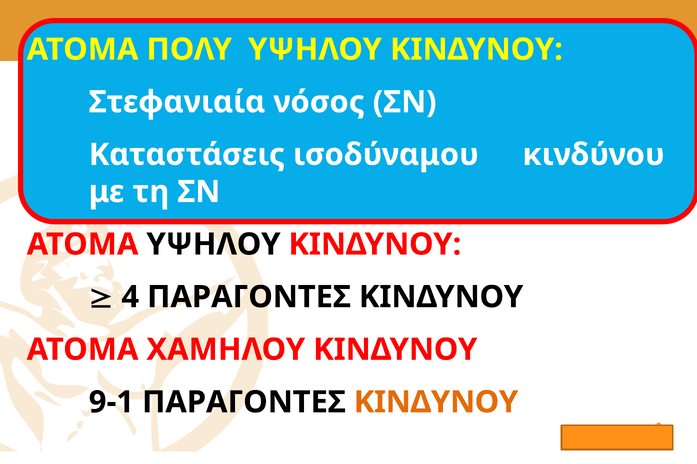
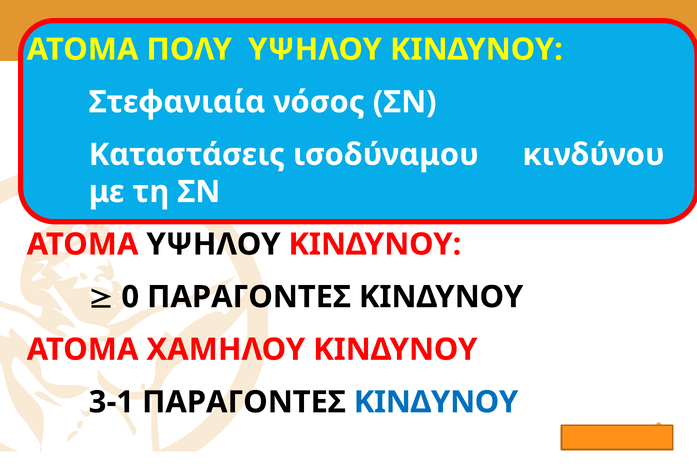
4: 4 -> 0
9-1: 9-1 -> 3-1
ΚΙΝΔΥΝΟΥ at (436, 403) colour: orange -> blue
